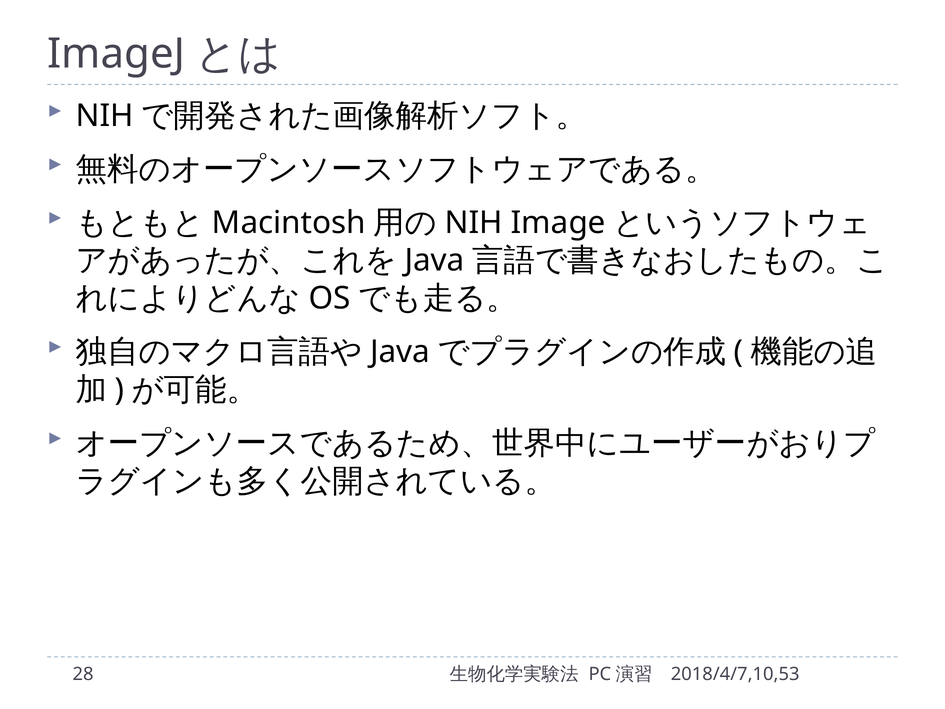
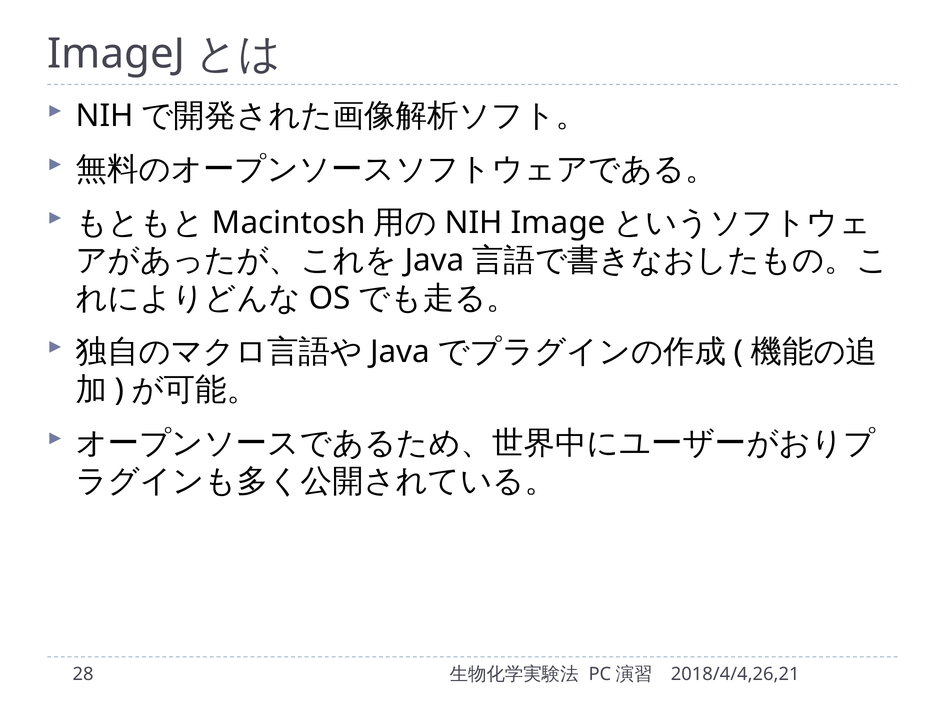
2018/4/7,10,53: 2018/4/7,10,53 -> 2018/4/4,26,21
